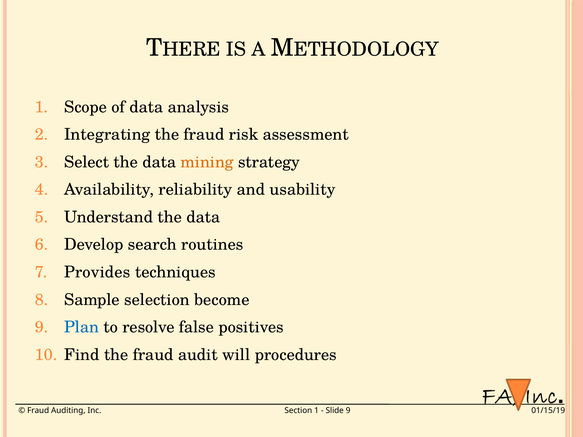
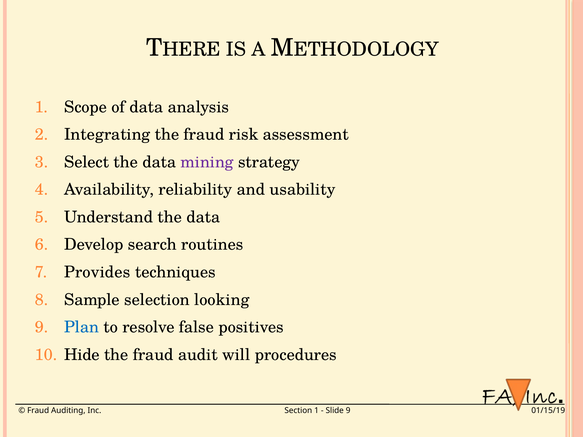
mining colour: orange -> purple
become: become -> looking
Find: Find -> Hide
